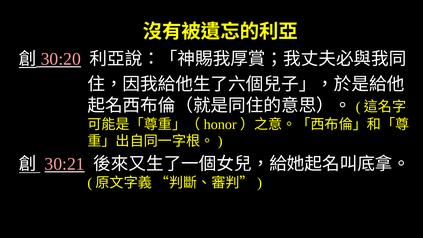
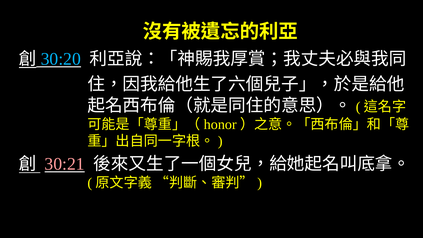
30:20 colour: pink -> light blue
